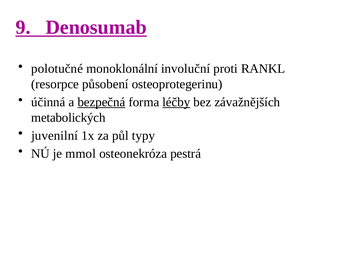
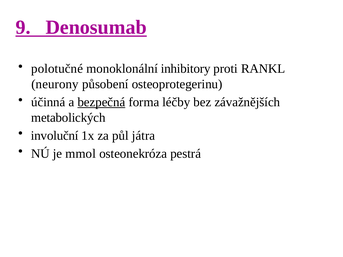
involuční: involuční -> inhibitory
resorpce: resorpce -> neurony
léčby underline: present -> none
juvenilní: juvenilní -> involuční
typy: typy -> játra
